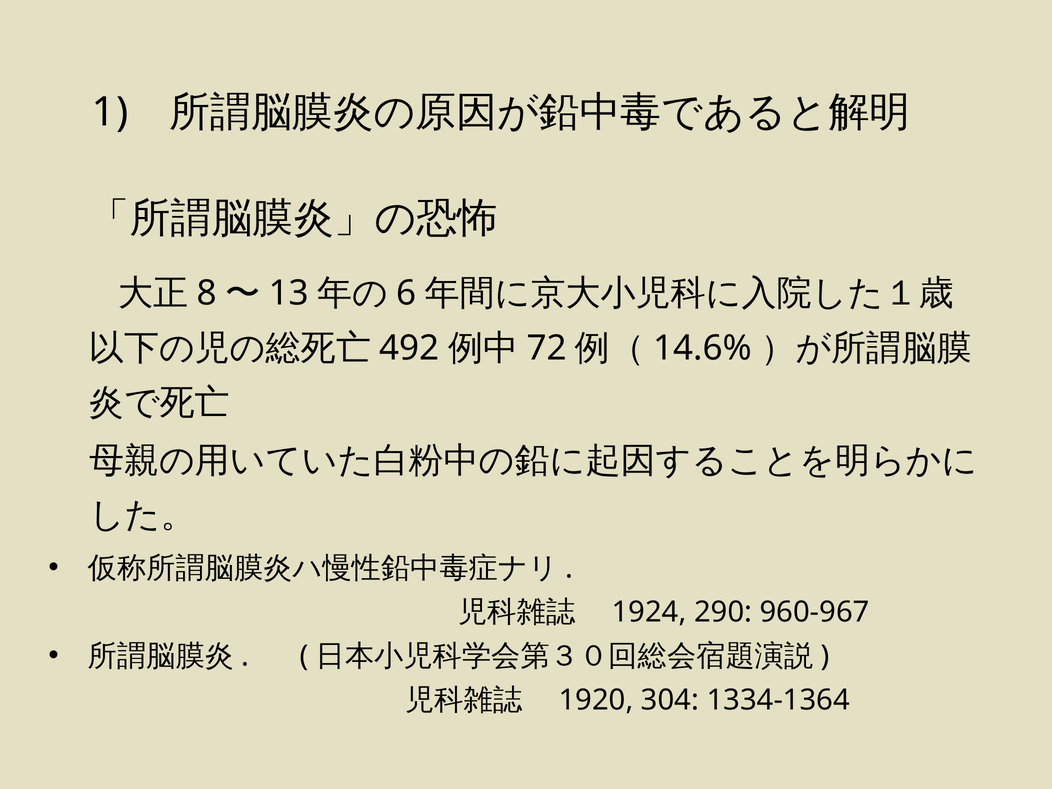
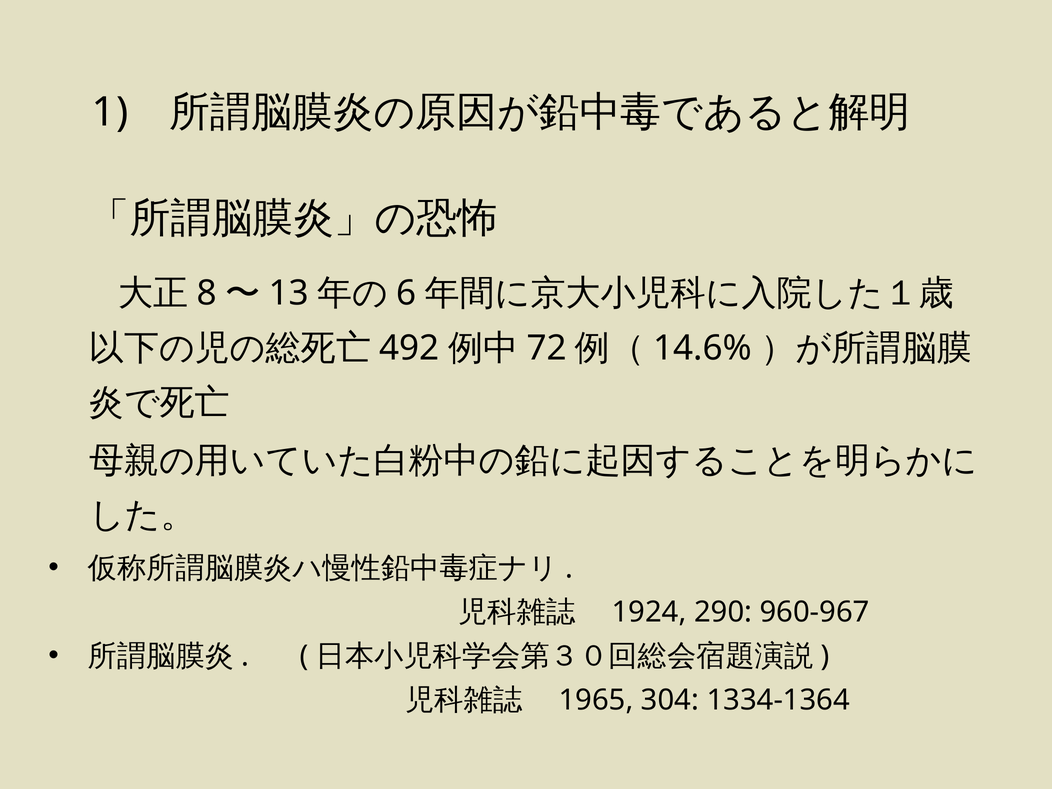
1920: 1920 -> 1965
